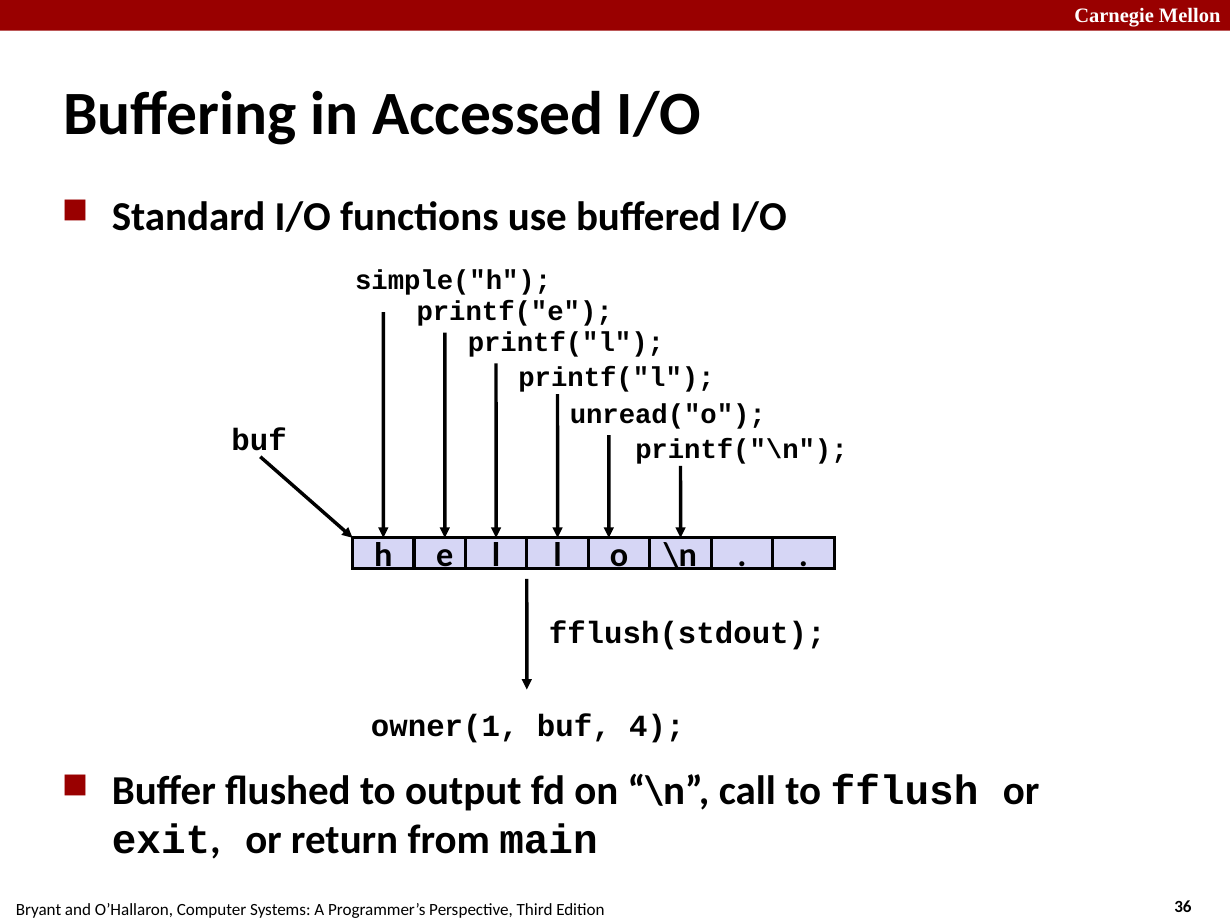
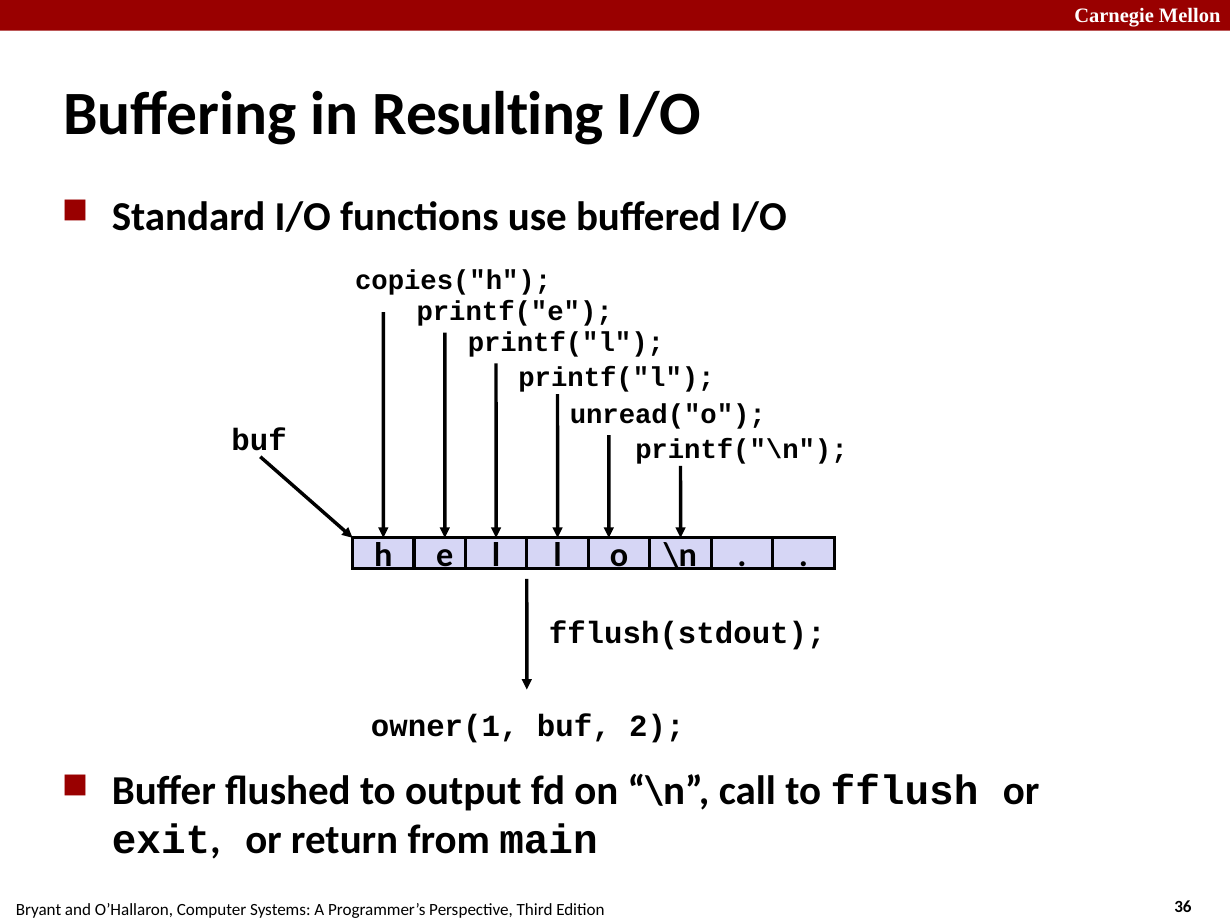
Accessed: Accessed -> Resulting
simple("h: simple("h -> copies("h
4: 4 -> 2
